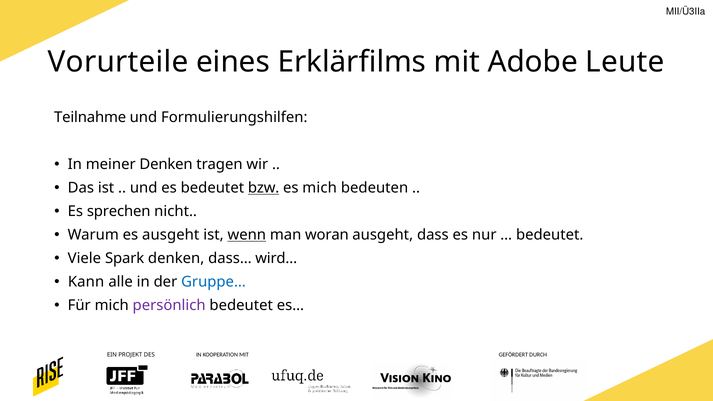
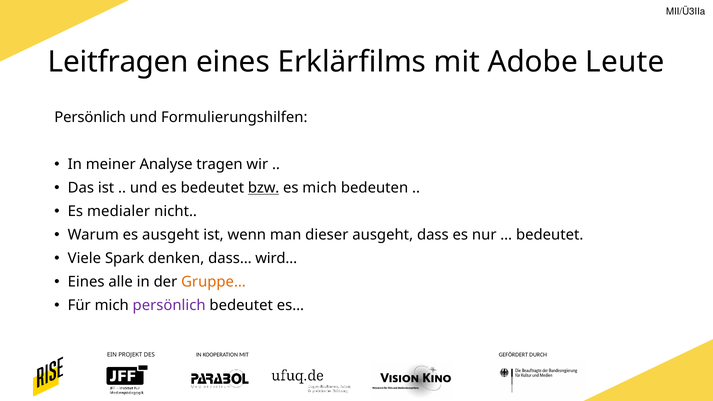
Vorurteile: Vorurteile -> Leitfragen
Teilnahme at (90, 117): Teilnahme -> Persönlich
meiner Denken: Denken -> Analyse
sprechen: sprechen -> medialer
wenn underline: present -> none
woran: woran -> dieser
Kann at (86, 282): Kann -> Eines
Gruppe… colour: blue -> orange
